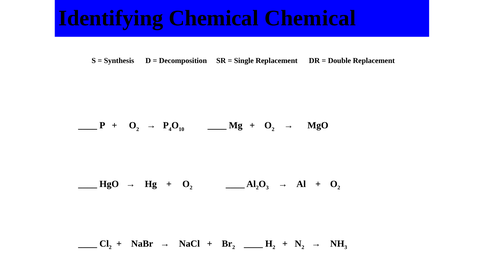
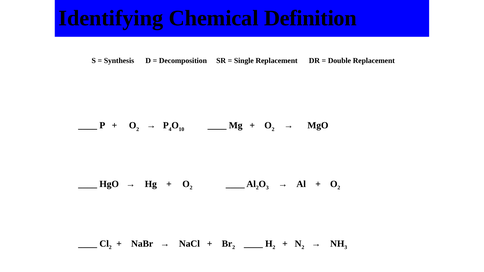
Chemical Chemical: Chemical -> Definition
